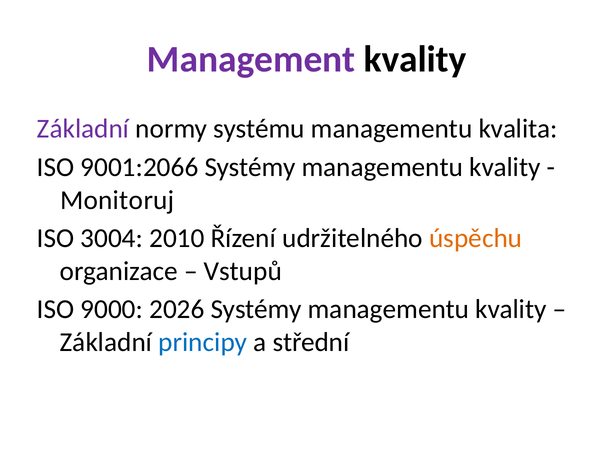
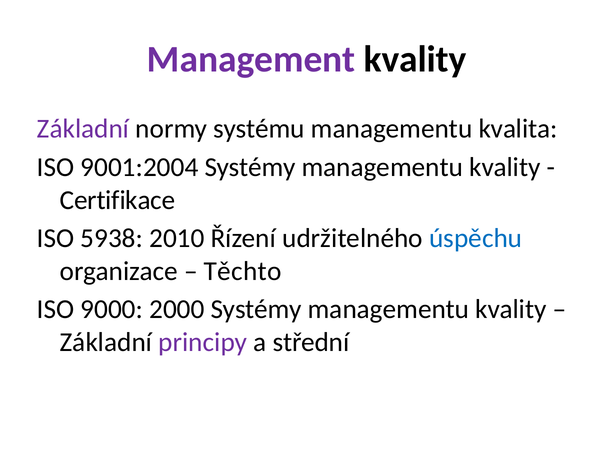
9001:2066: 9001:2066 -> 9001:2004
Monitoruj: Monitoruj -> Certifikace
3004: 3004 -> 5938
úspěchu colour: orange -> blue
Vstupů: Vstupů -> Těchto
2026: 2026 -> 2000
principy colour: blue -> purple
